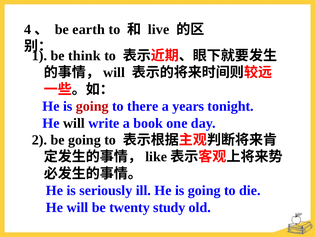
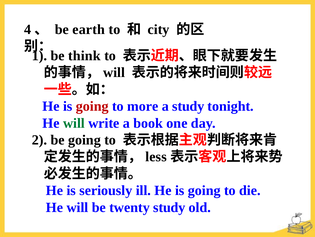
live: live -> city
there: there -> more
a years: years -> study
will at (74, 123) colour: black -> green
like: like -> less
